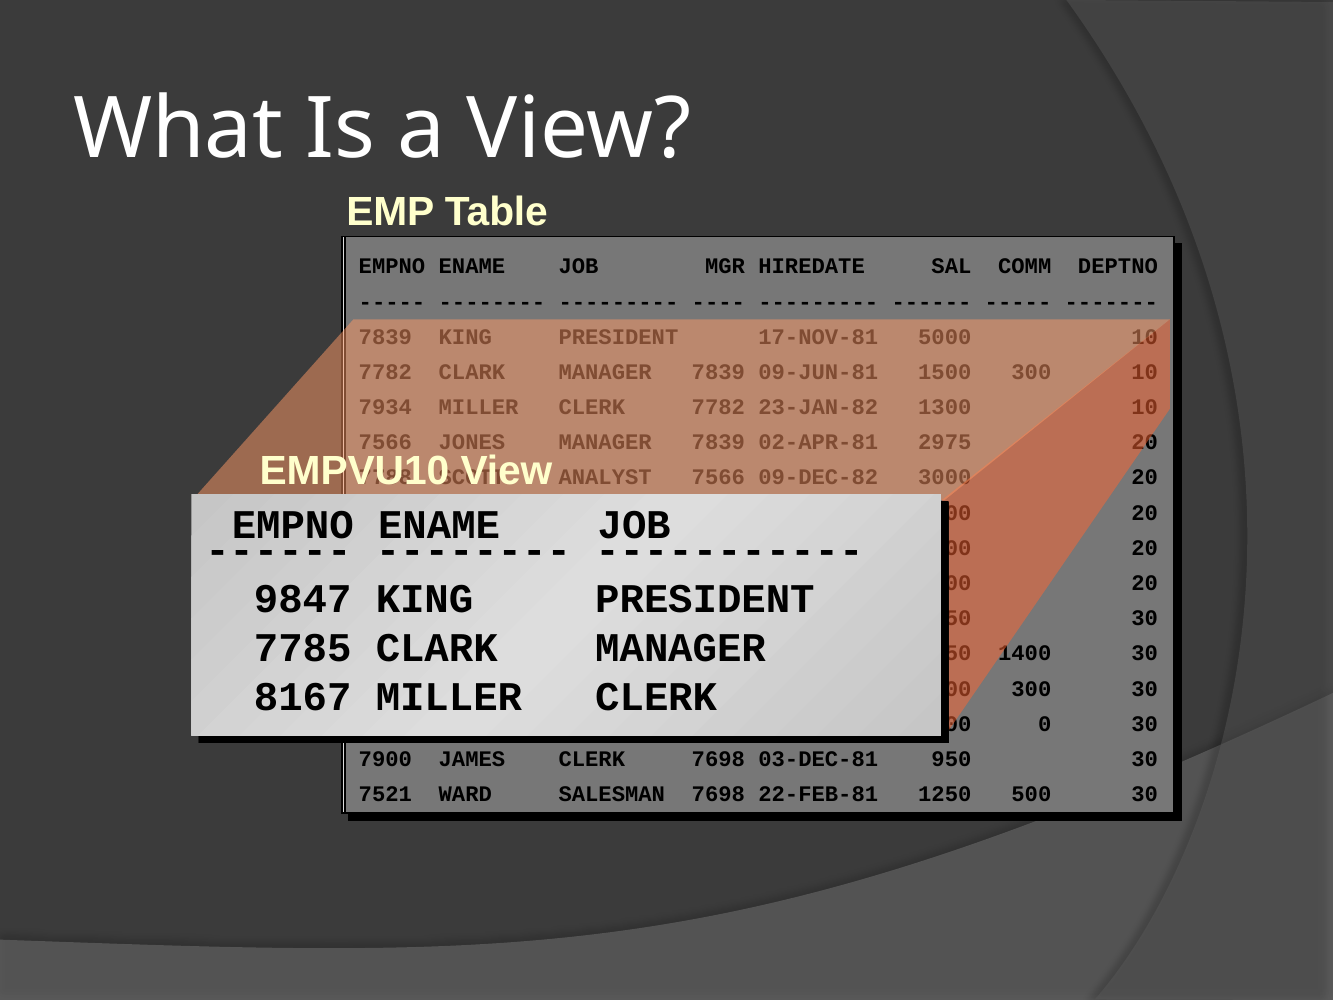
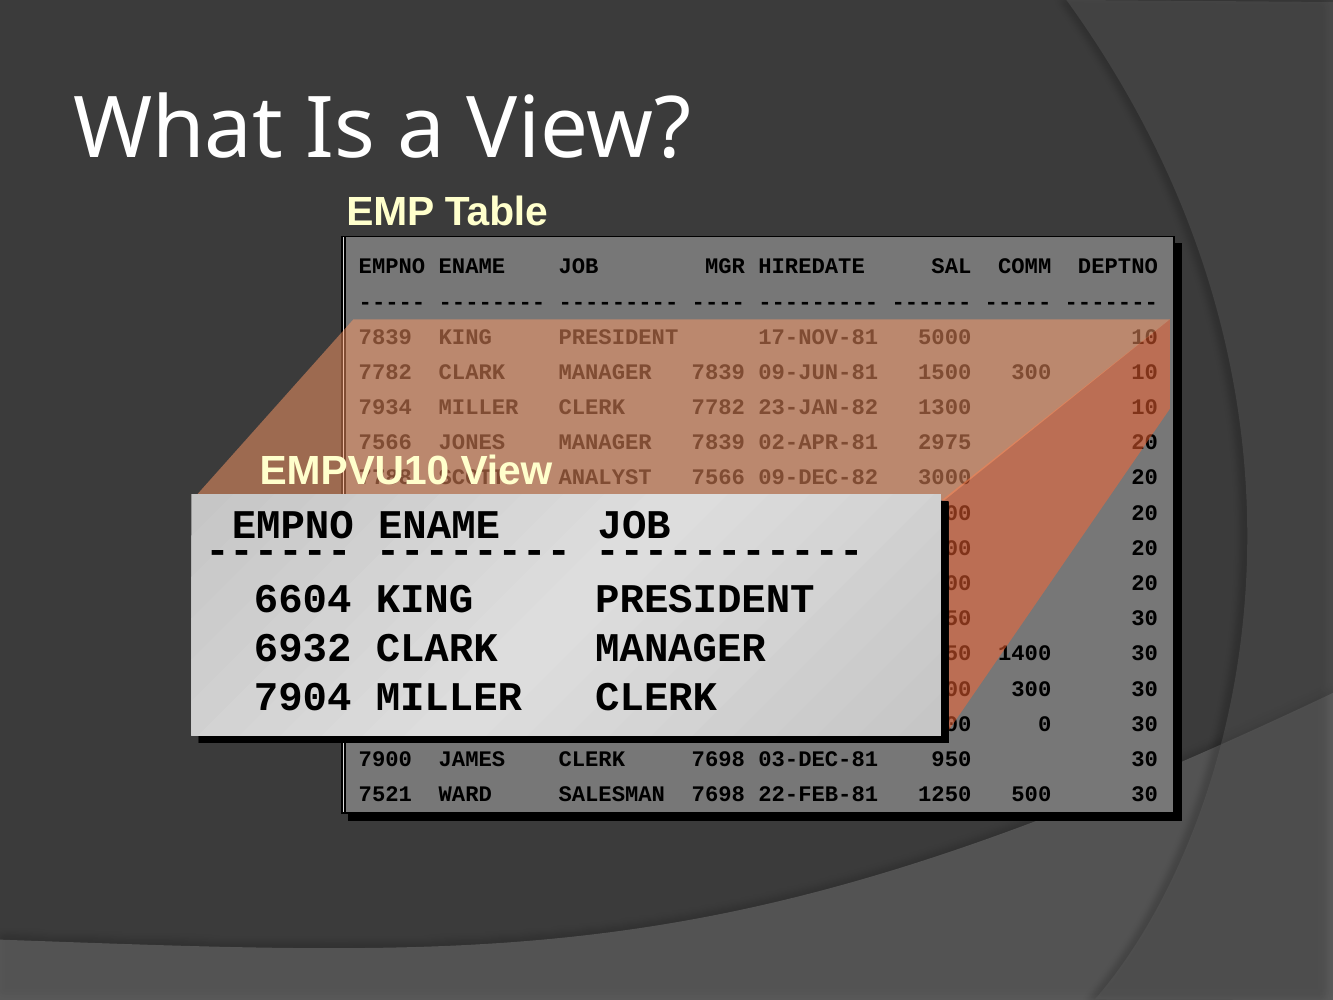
9847: 9847 -> 6604
7785: 7785 -> 6932
8167: 8167 -> 7904
